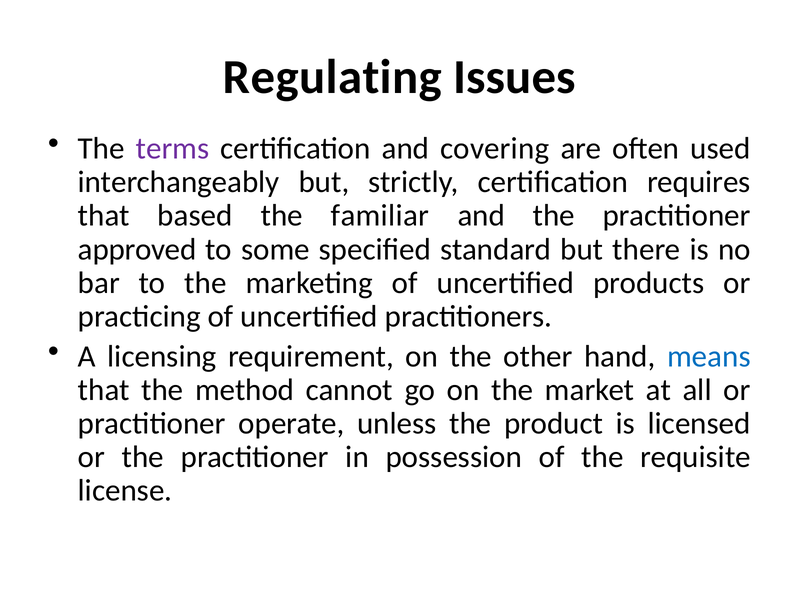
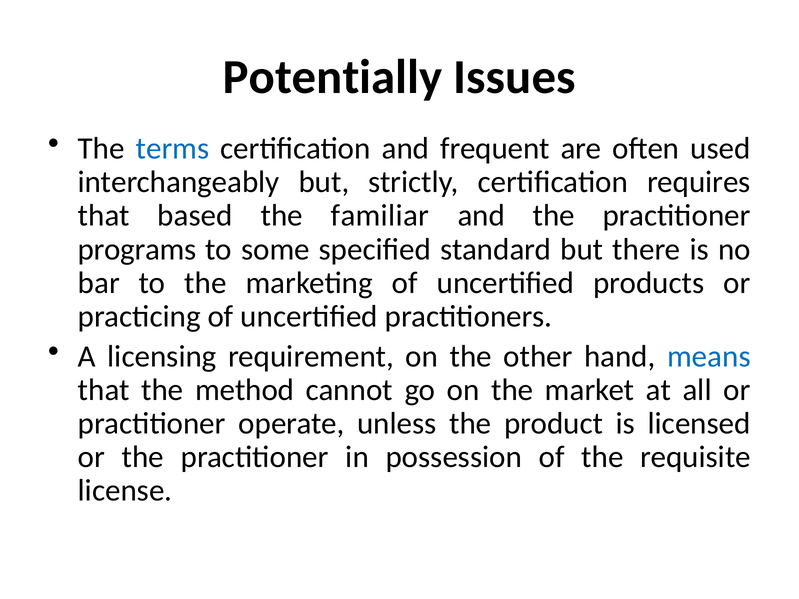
Regulating: Regulating -> Potentially
terms colour: purple -> blue
covering: covering -> frequent
approved: approved -> programs
